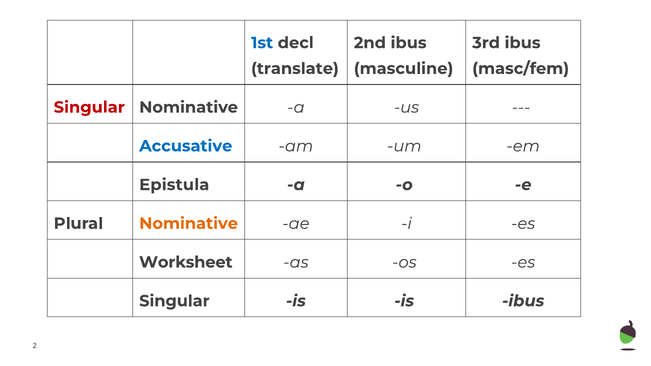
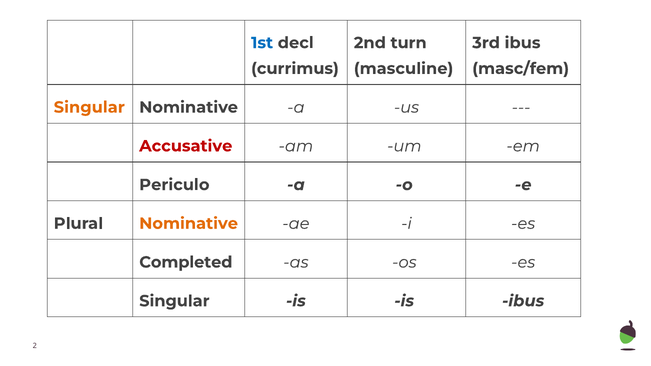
2nd ibus: ibus -> turn
translate: translate -> currimus
Singular at (89, 107) colour: red -> orange
Accusative colour: blue -> red
Epistula: Epistula -> Periculo
Worksheet: Worksheet -> Completed
